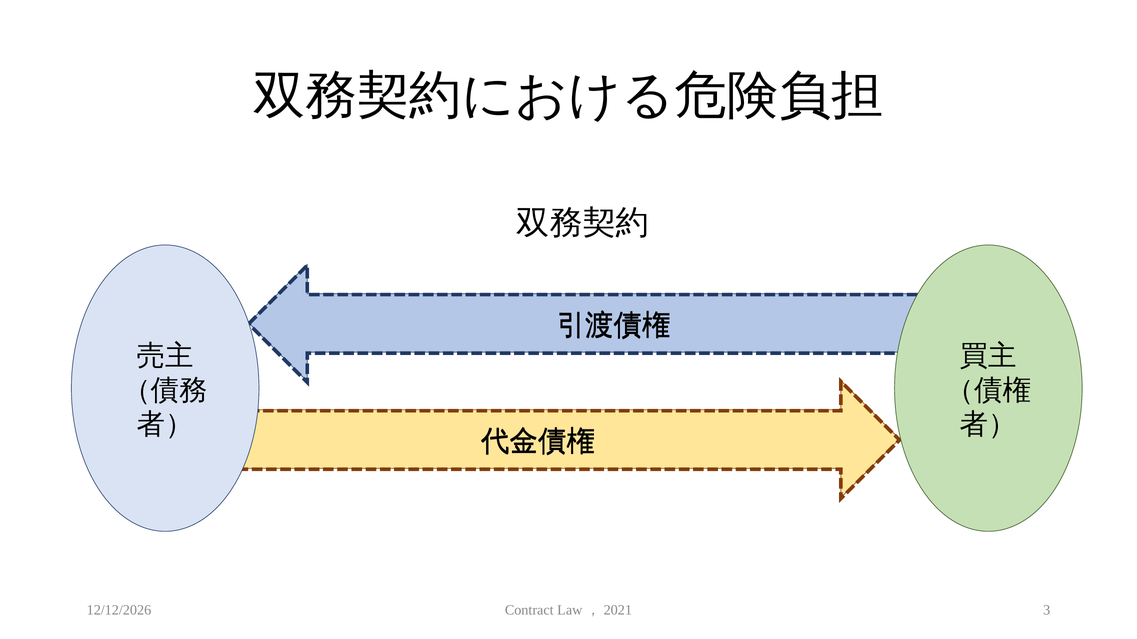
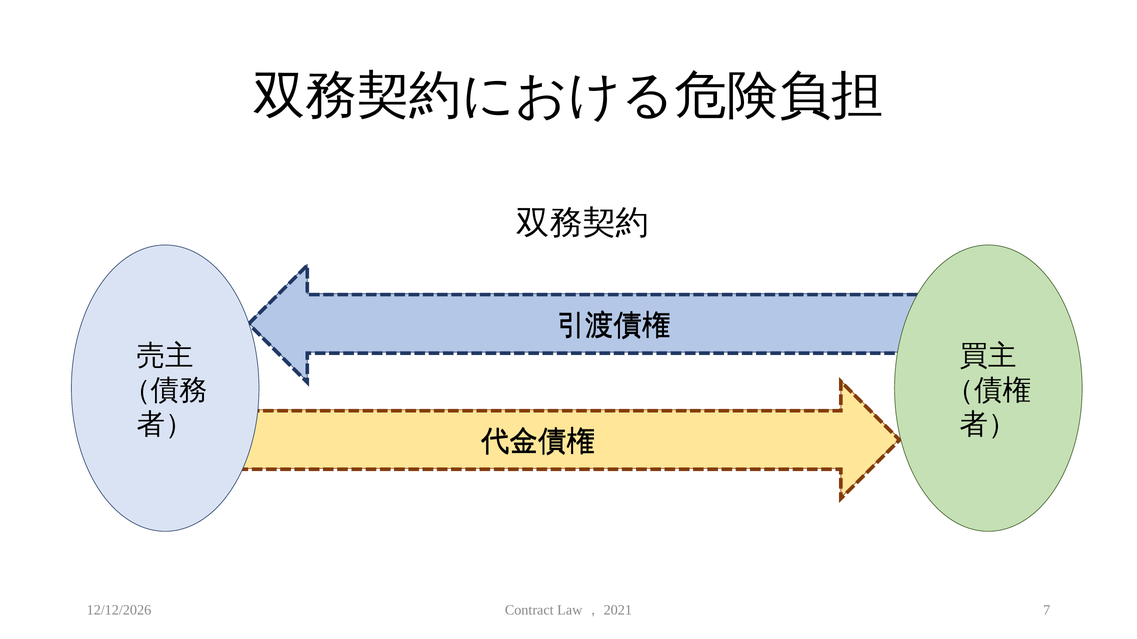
3: 3 -> 7
